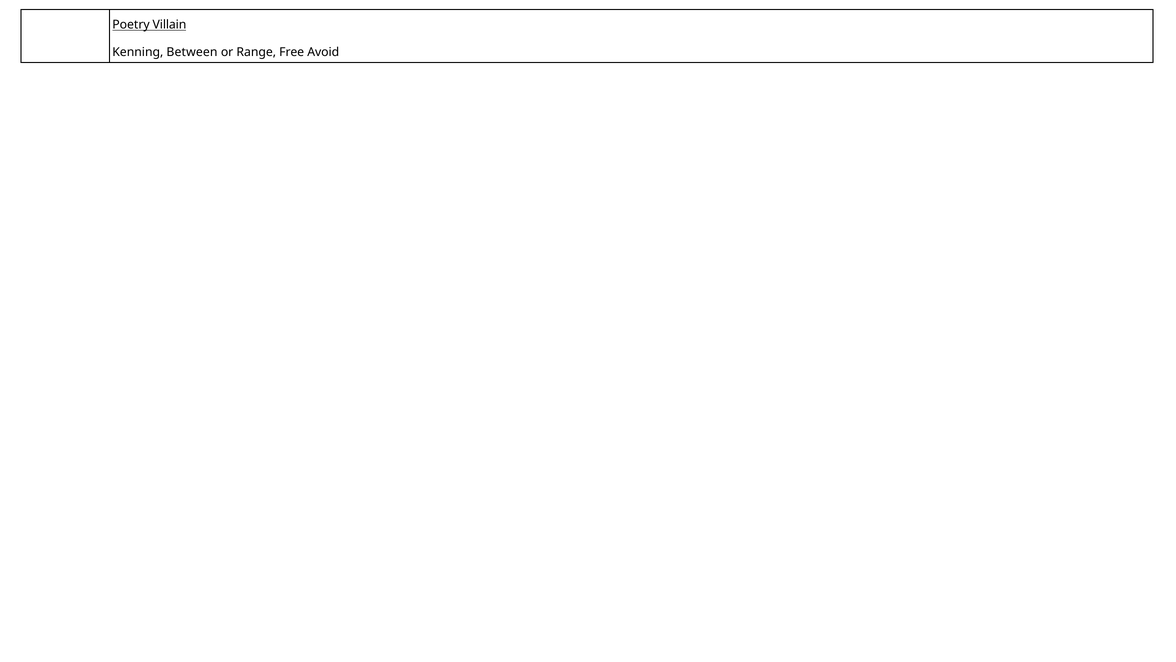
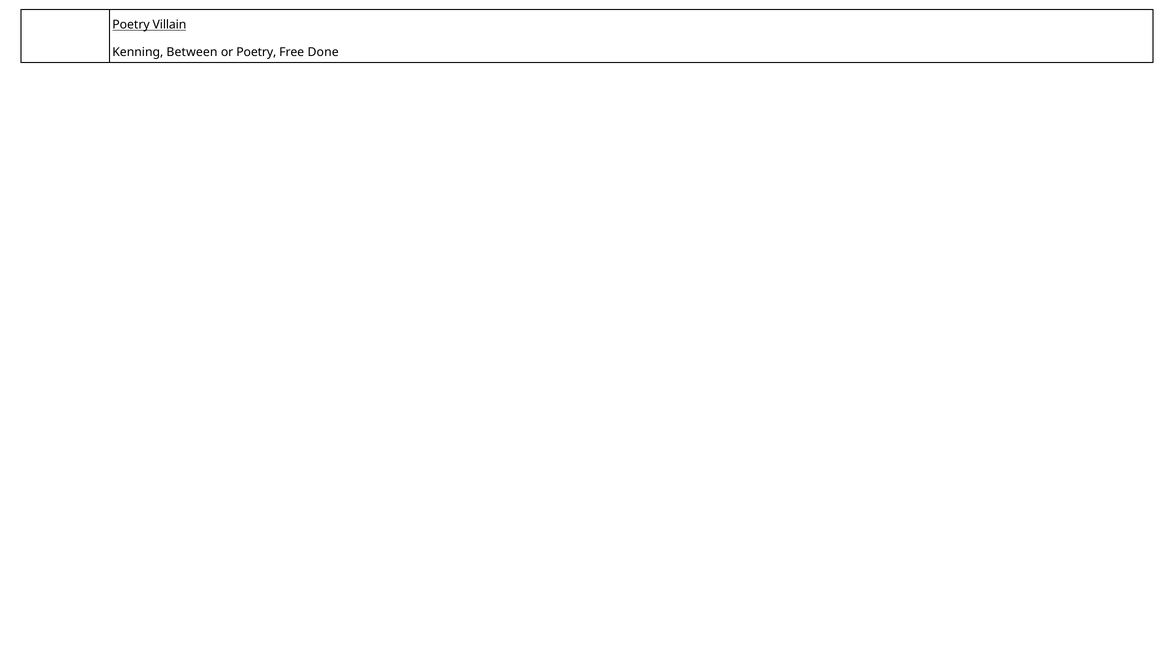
or Range: Range -> Poetry
Avoid: Avoid -> Done
